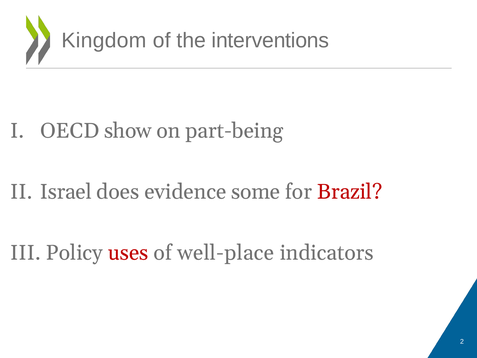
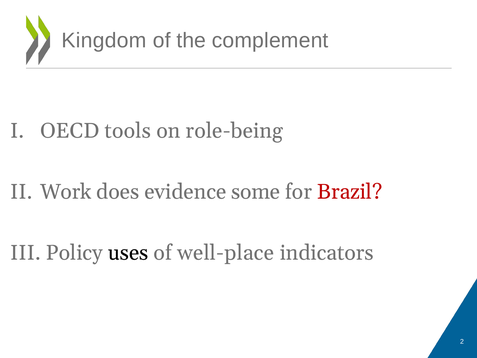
interventions: interventions -> complement
show: show -> tools
part-being: part-being -> role-being
Israel: Israel -> Work
uses colour: red -> black
